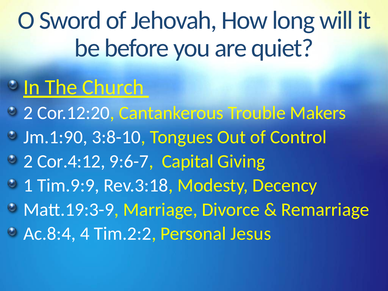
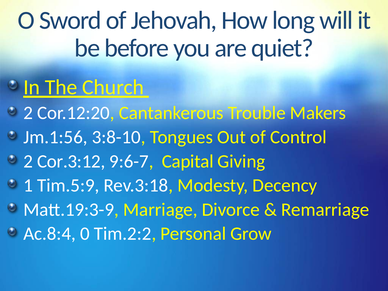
Jm.1:90: Jm.1:90 -> Jm.1:56
Cor.4:12: Cor.4:12 -> Cor.3:12
Tim.9:9: Tim.9:9 -> Tim.5:9
4: 4 -> 0
Jesus: Jesus -> Grow
